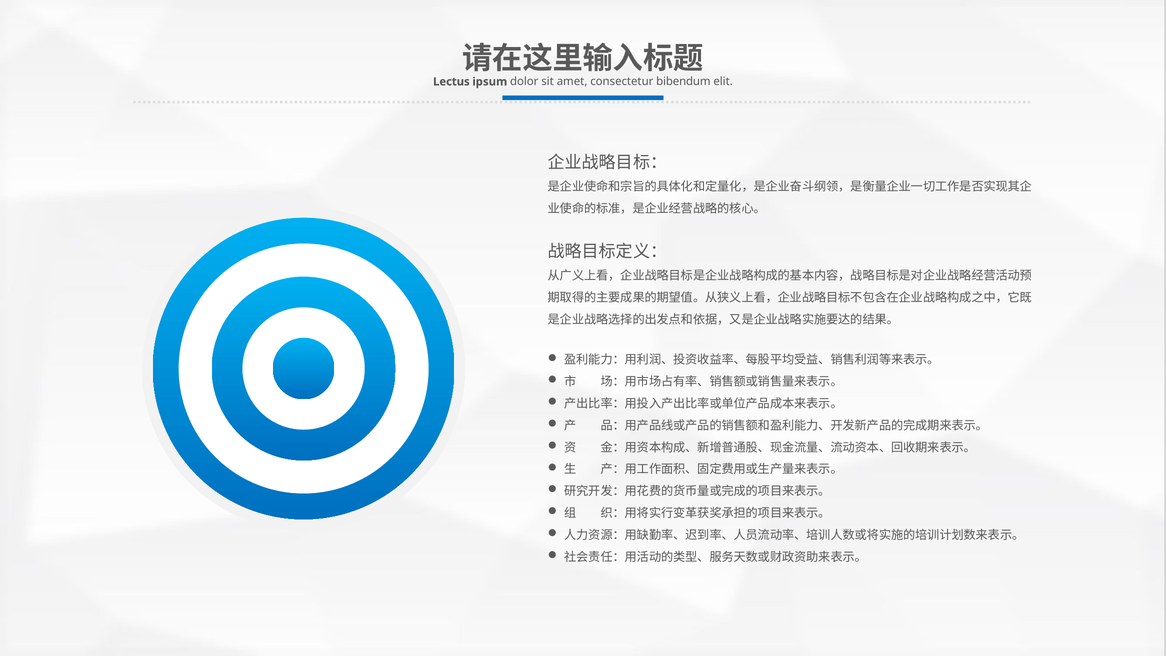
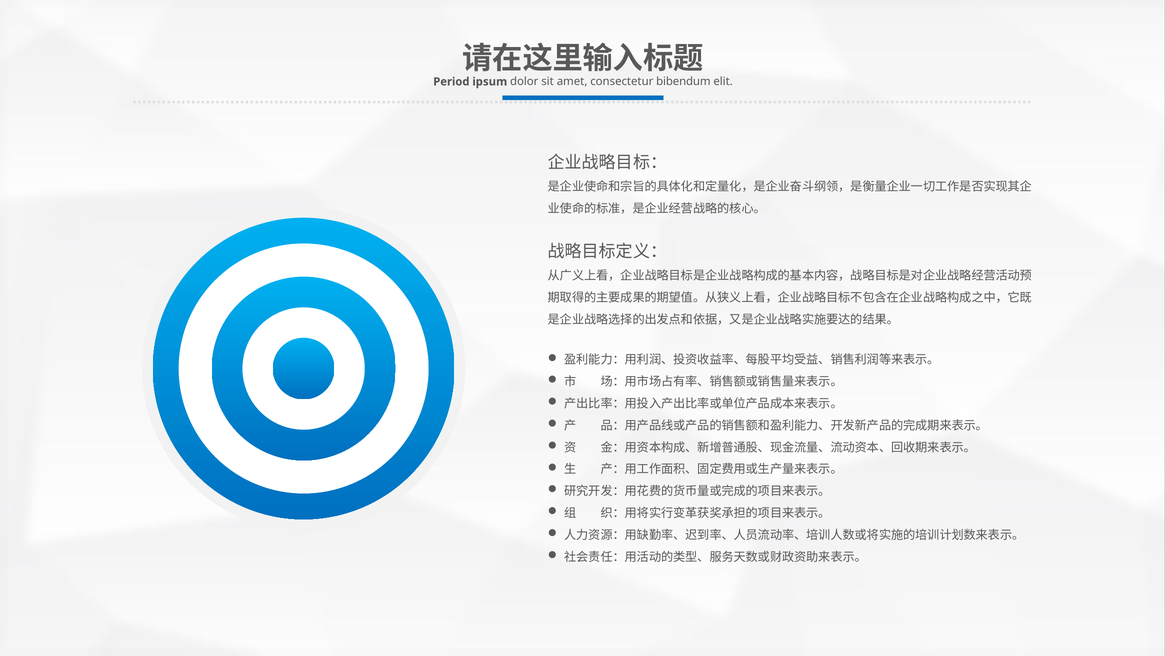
Lectus: Lectus -> Period
